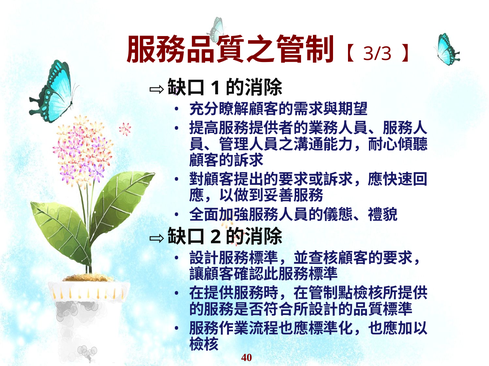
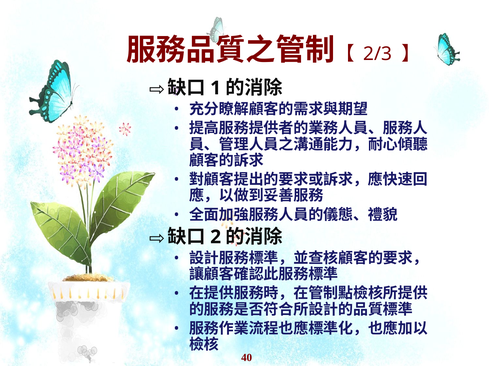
3/3: 3/3 -> 2/3
